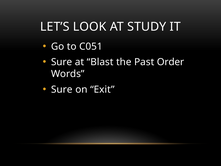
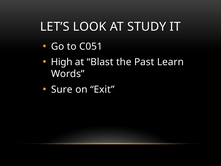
Sure at (62, 62): Sure -> High
Order: Order -> Learn
